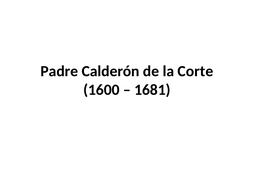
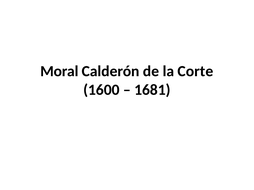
Padre: Padre -> Moral
